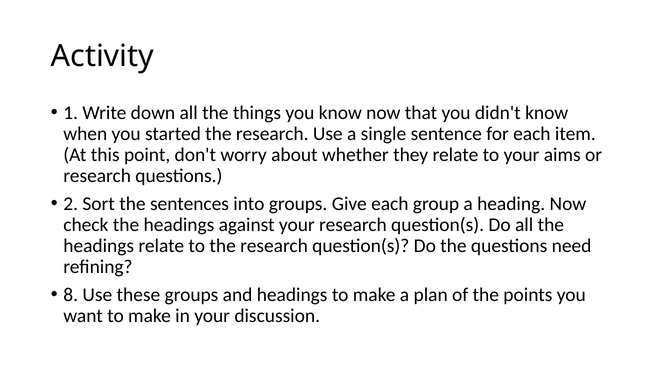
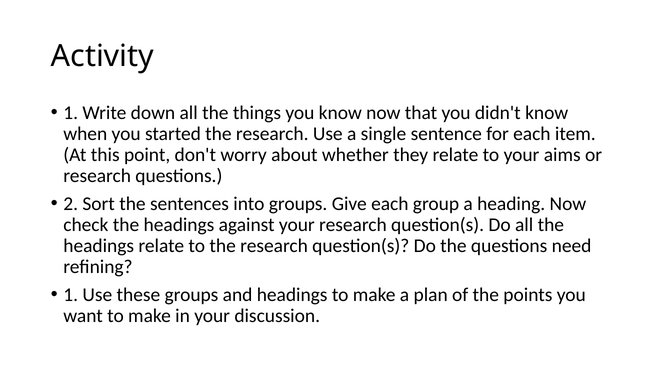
8 at (71, 295): 8 -> 1
